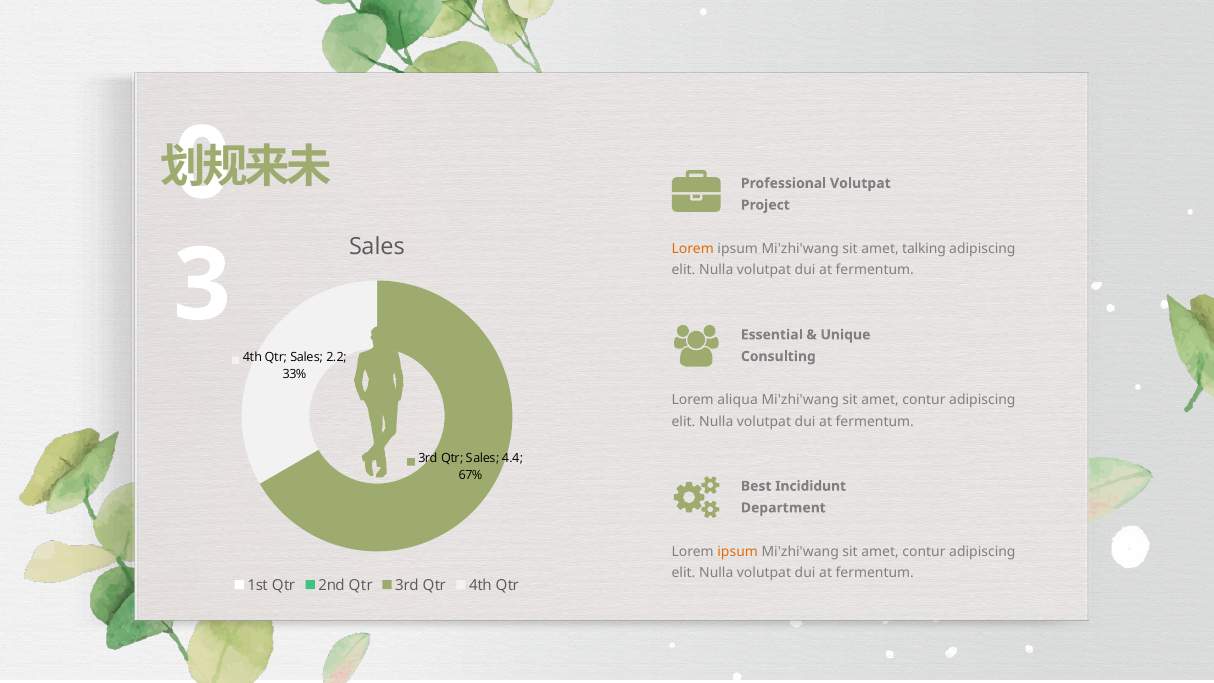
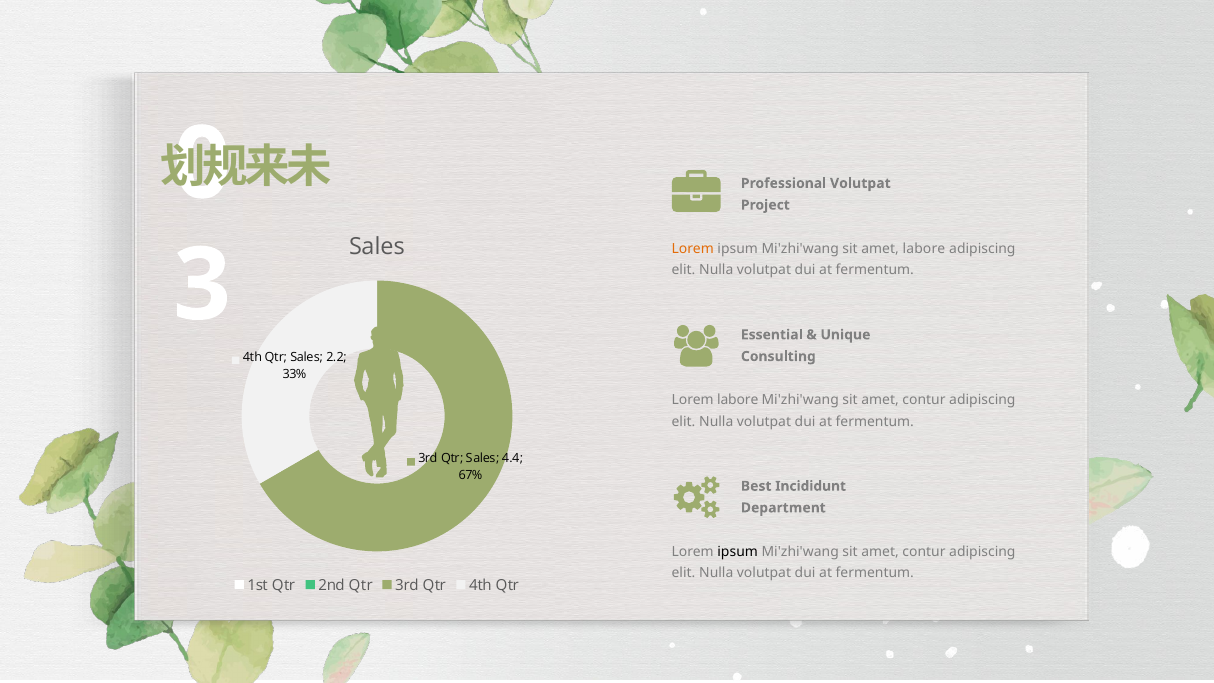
amet talking: talking -> labore
Lorem aliqua: aliqua -> labore
ipsum at (738, 551) colour: orange -> black
